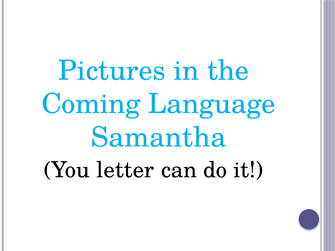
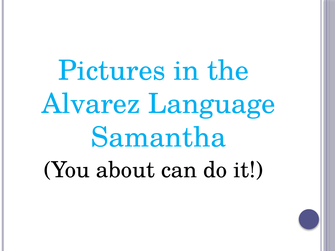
Coming: Coming -> Alvarez
letter: letter -> about
